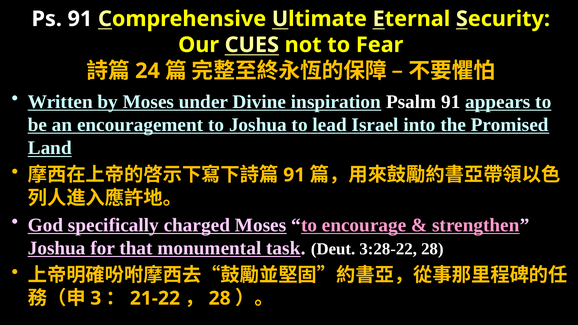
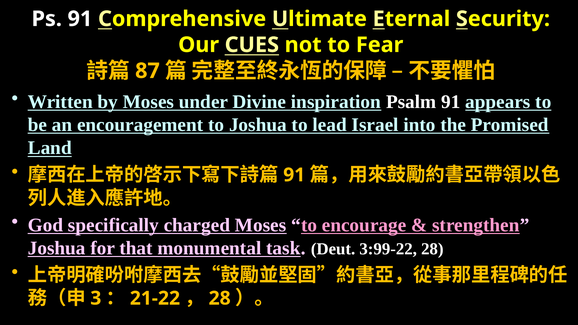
24: 24 -> 87
3:28-22: 3:28-22 -> 3:99-22
